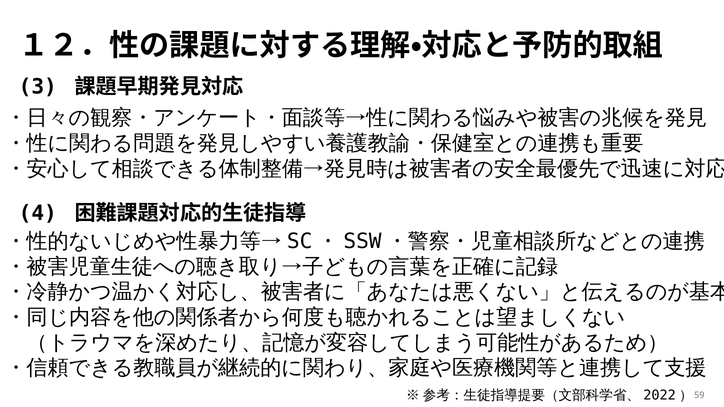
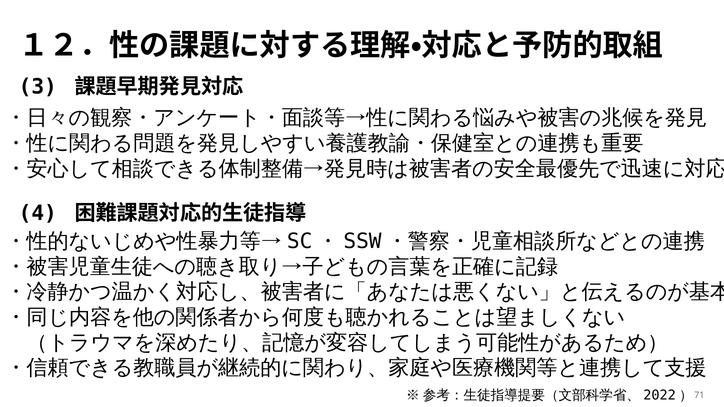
59: 59 -> 71
